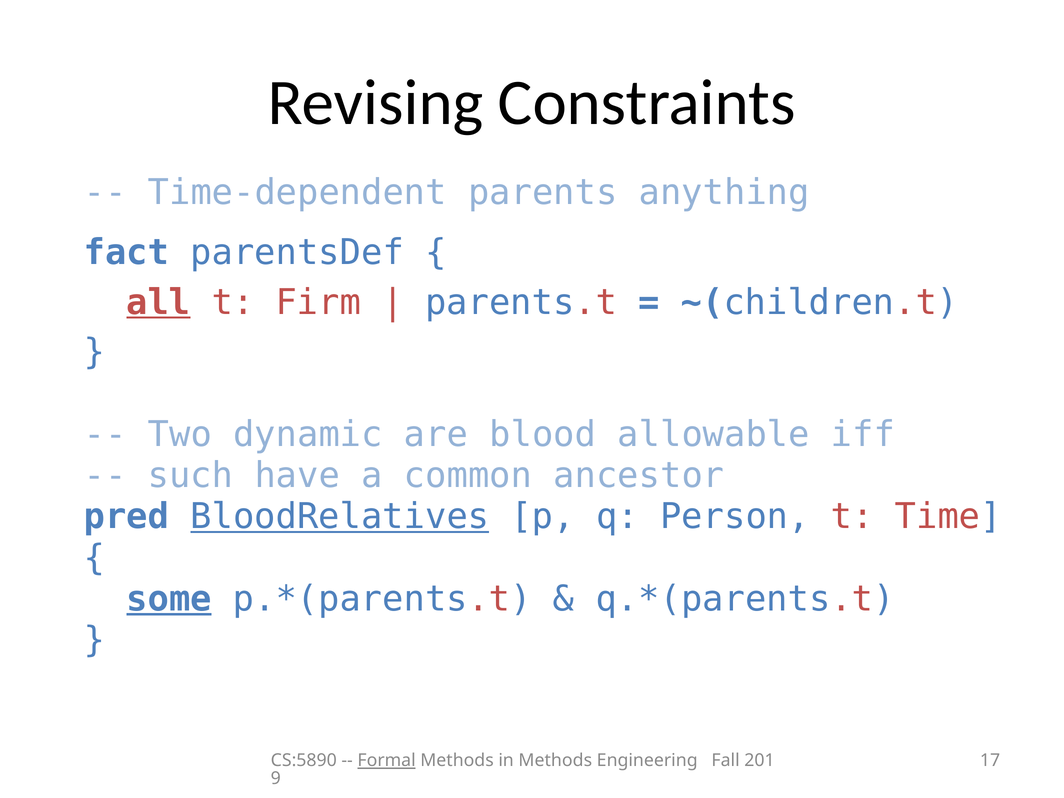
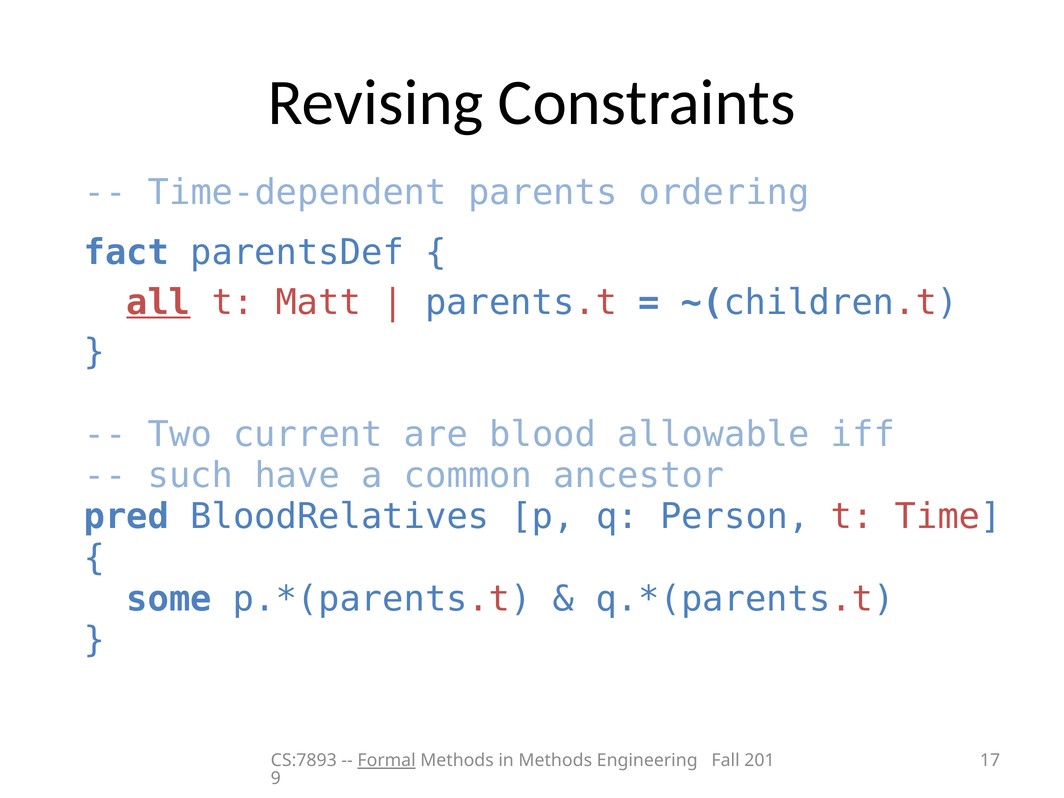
anything: anything -> ordering
Firm: Firm -> Matt
dynamic: dynamic -> current
BloodRelatives underline: present -> none
some underline: present -> none
CS:5890: CS:5890 -> CS:7893
